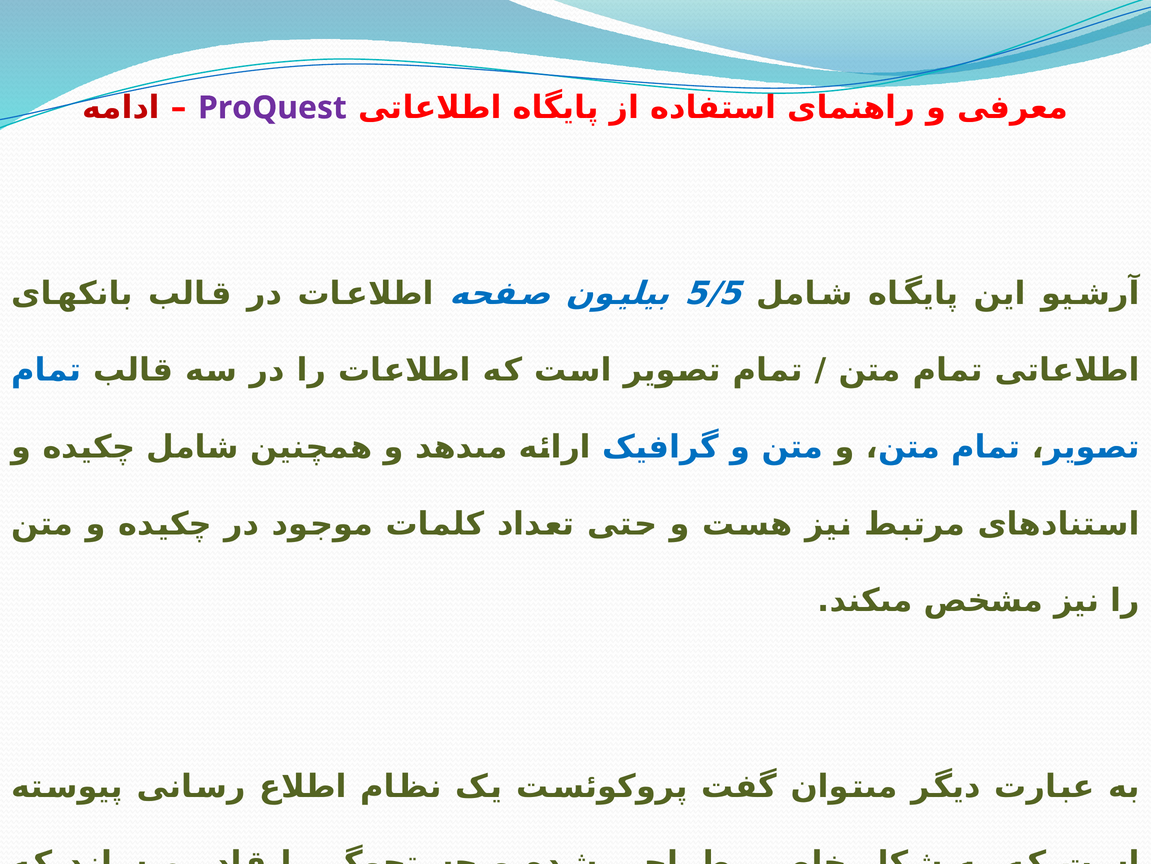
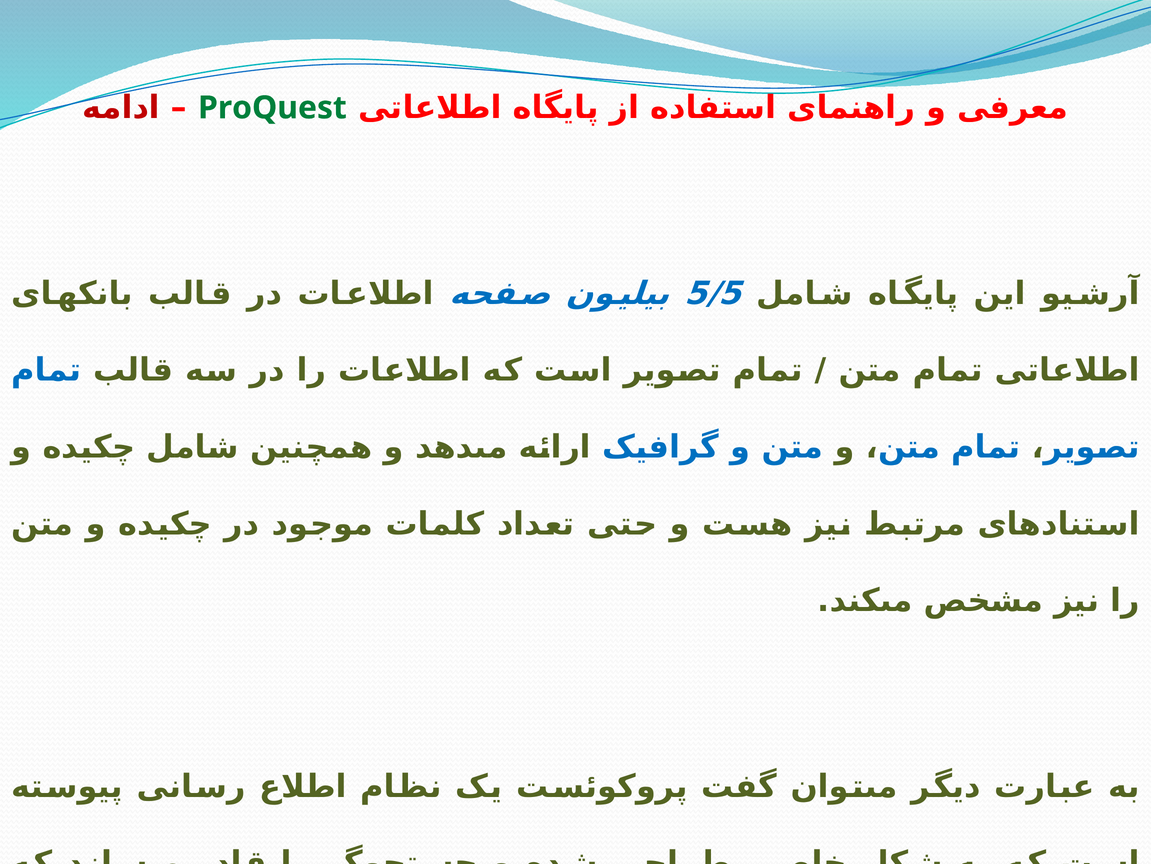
ProQuest colour: purple -> green
